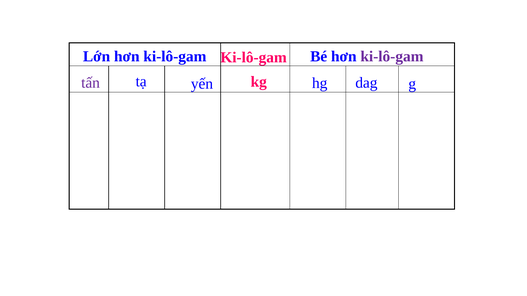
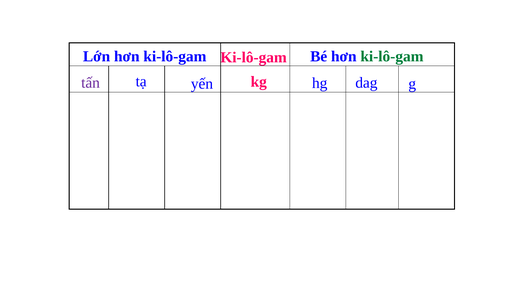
ki-lô-gam at (392, 56) colour: purple -> green
